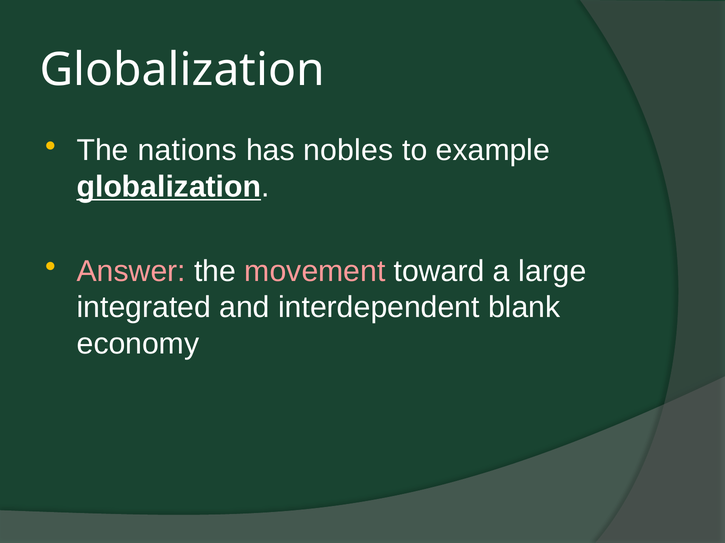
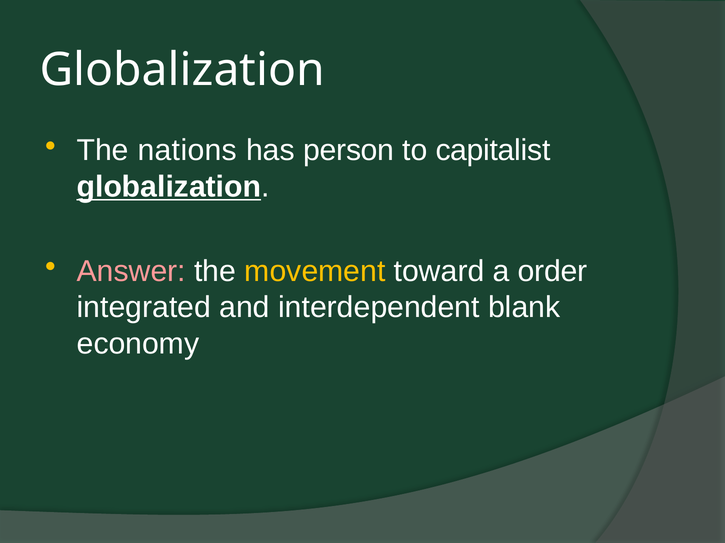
nobles: nobles -> person
example: example -> capitalist
movement colour: pink -> yellow
large: large -> order
